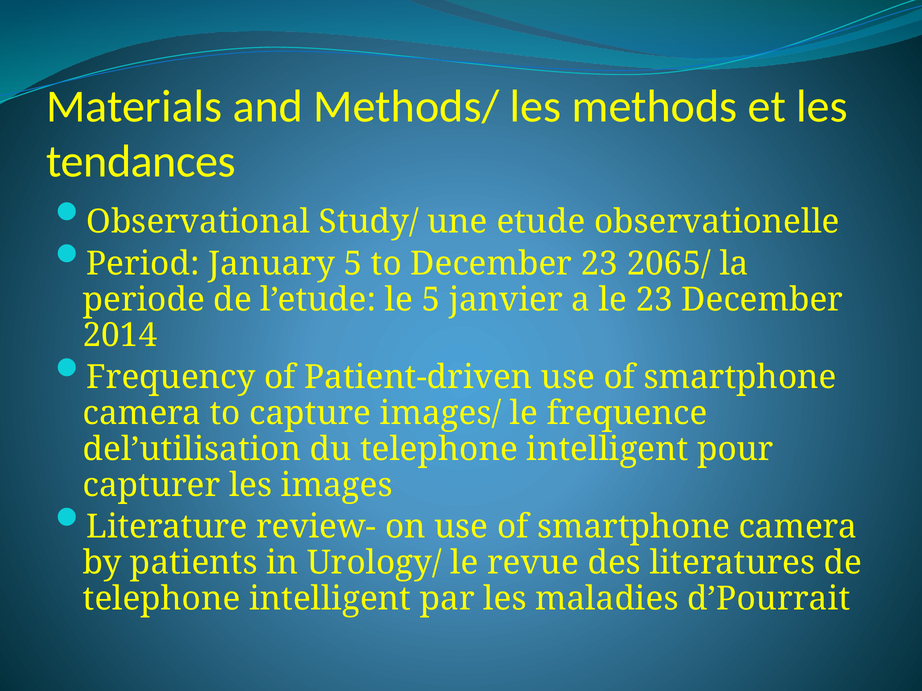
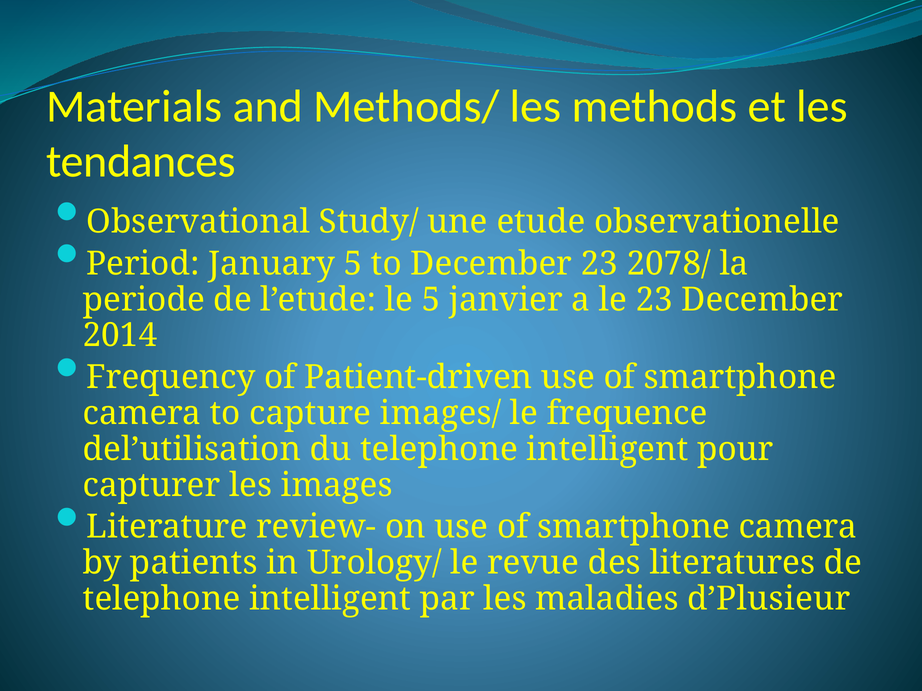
2065/: 2065/ -> 2078/
d’Pourrait: d’Pourrait -> d’Plusieur
